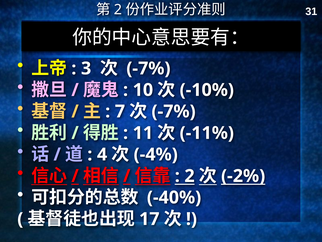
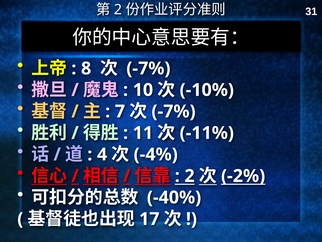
3: 3 -> 8
